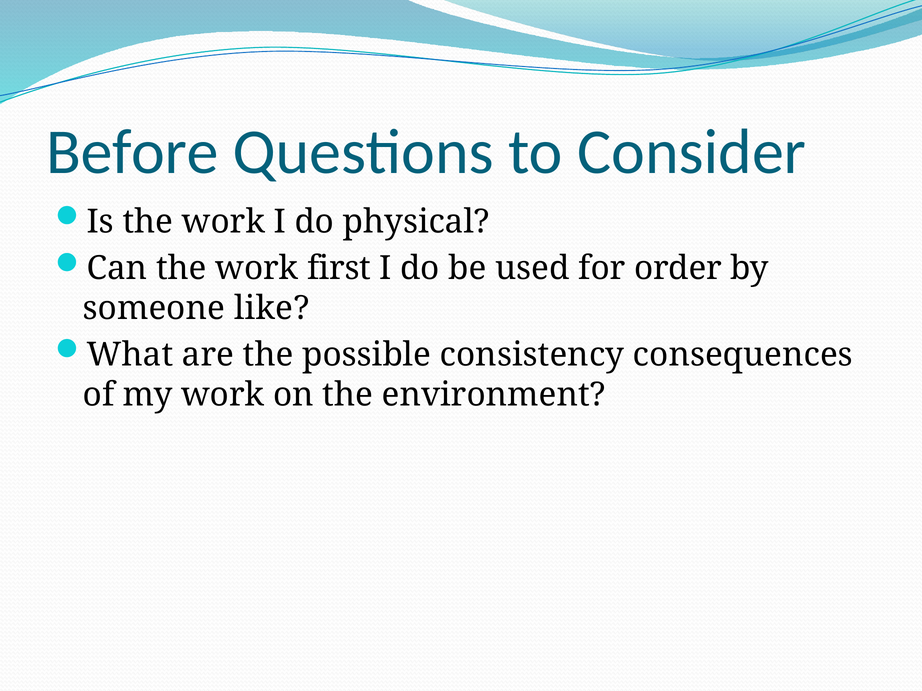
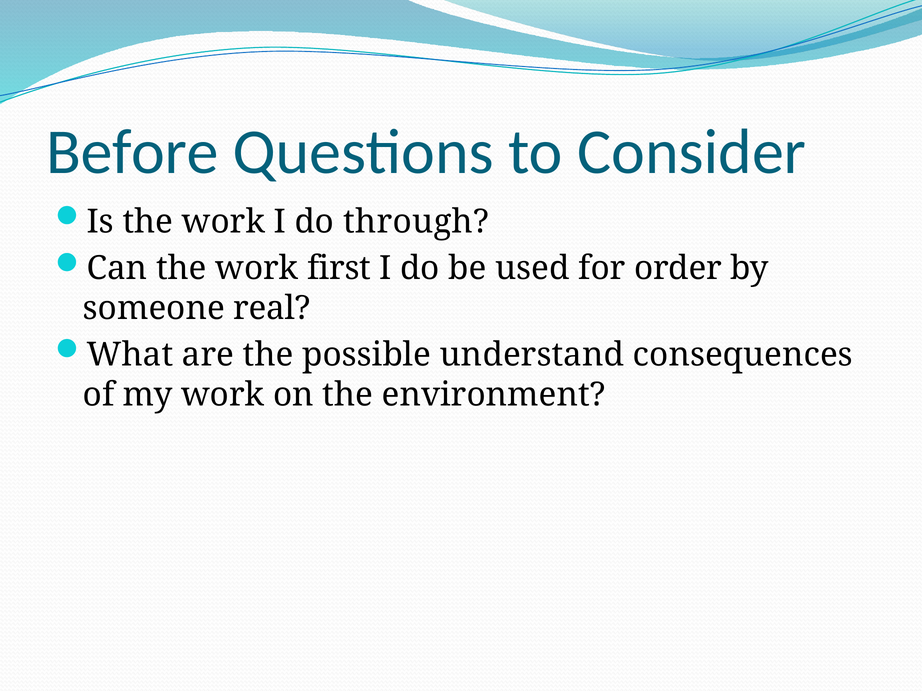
physical: physical -> through
like: like -> real
consistency: consistency -> understand
